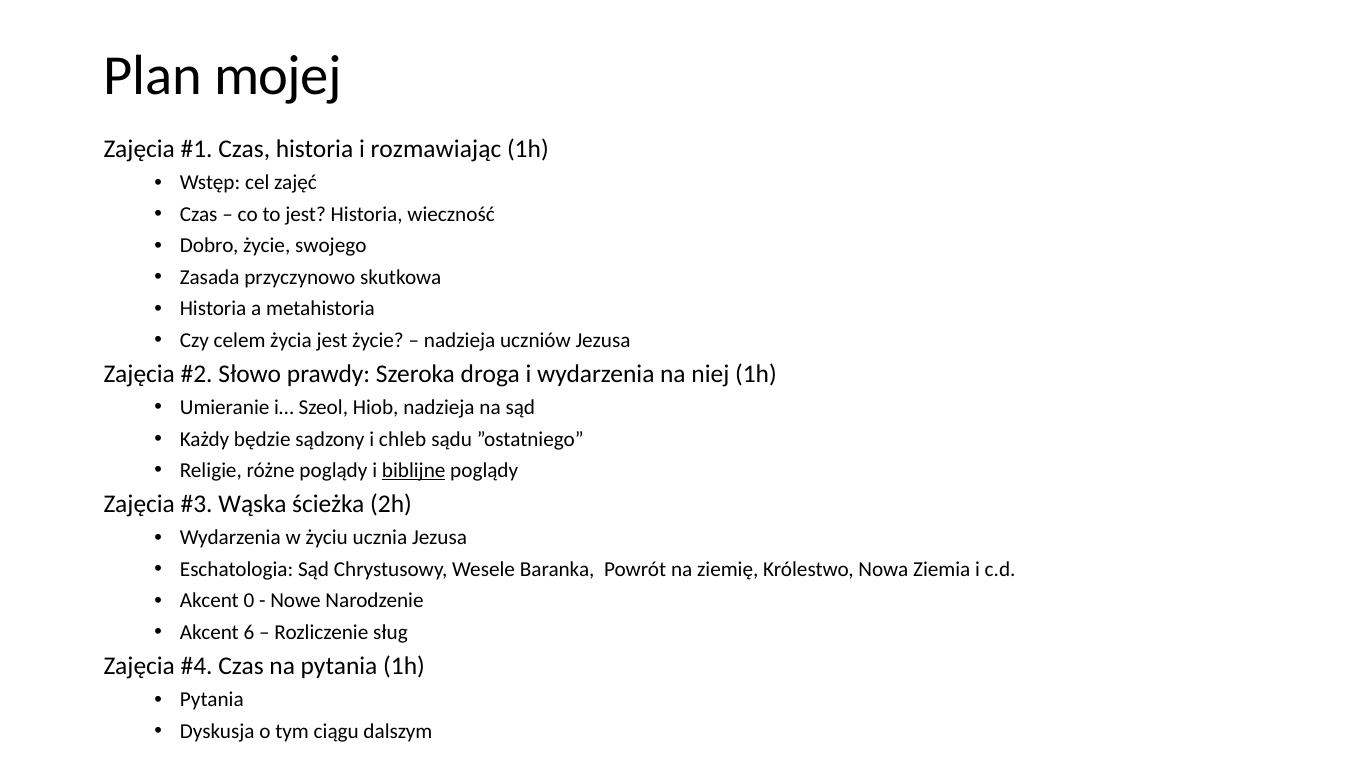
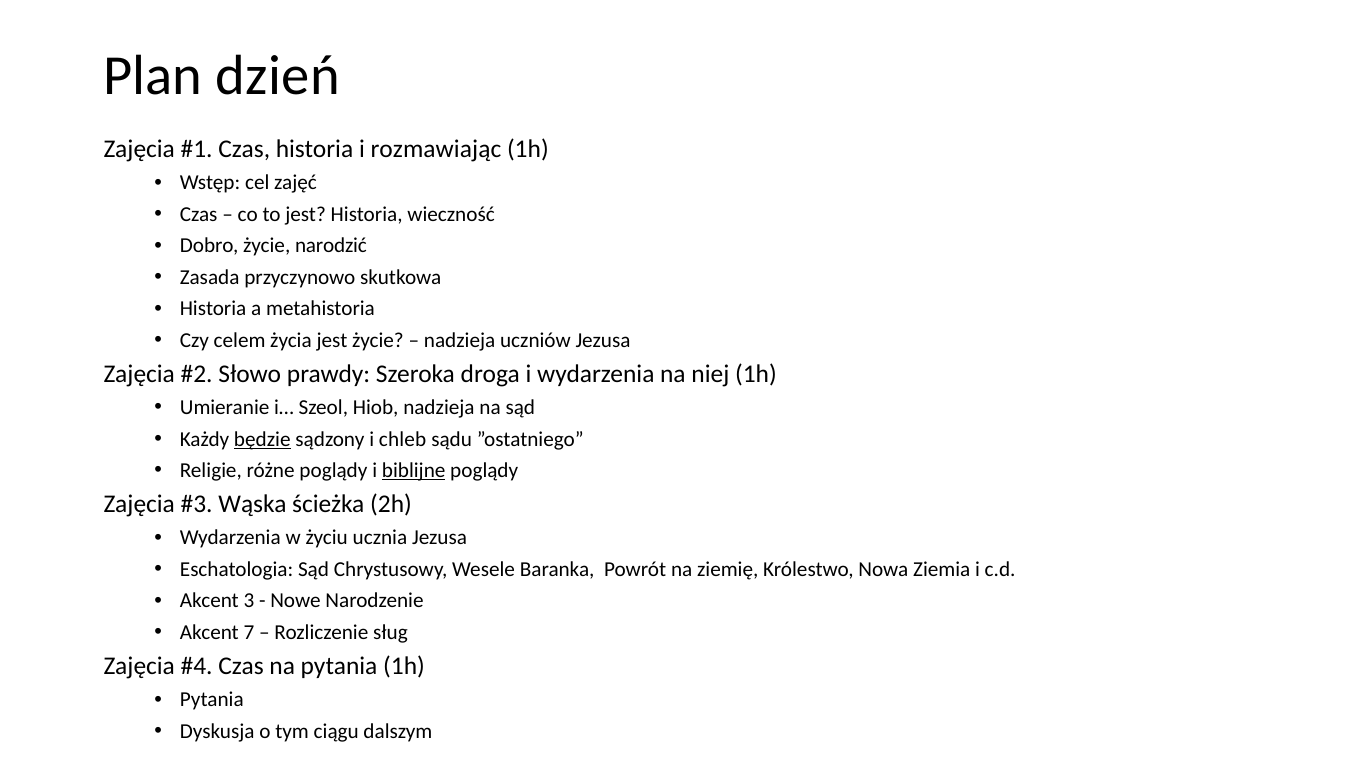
mojej: mojej -> dzień
swojego: swojego -> narodzić
będzie underline: none -> present
0: 0 -> 3
6: 6 -> 7
